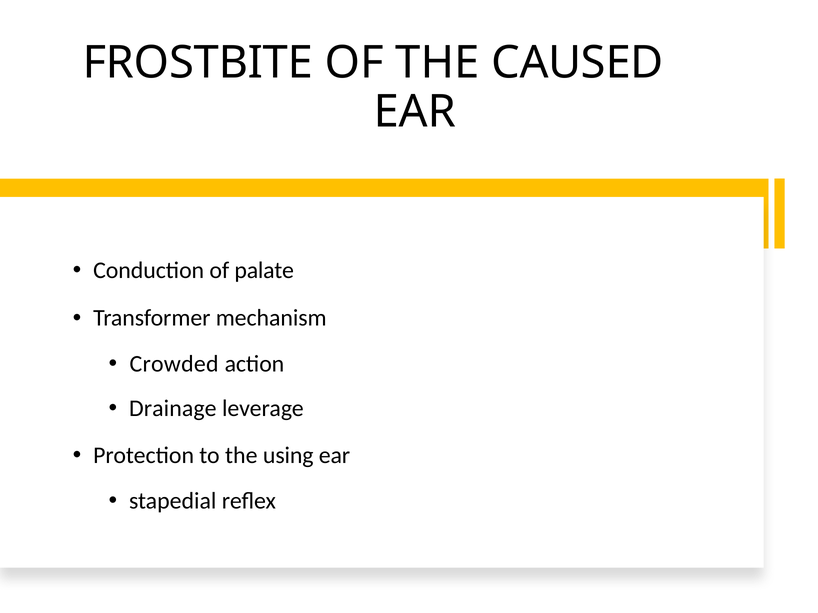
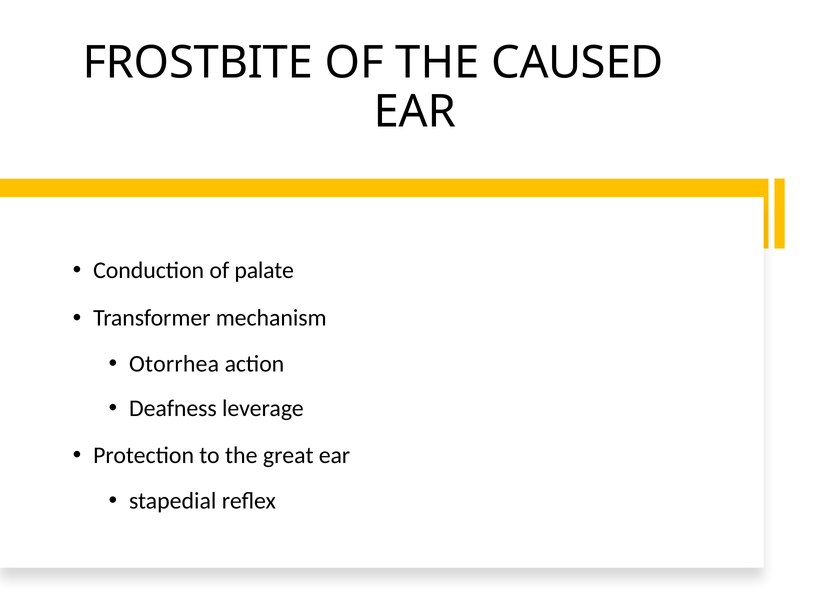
Crowded: Crowded -> Otorrhea
Drainage: Drainage -> Deafness
using: using -> great
